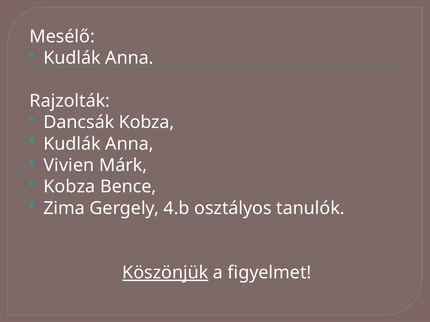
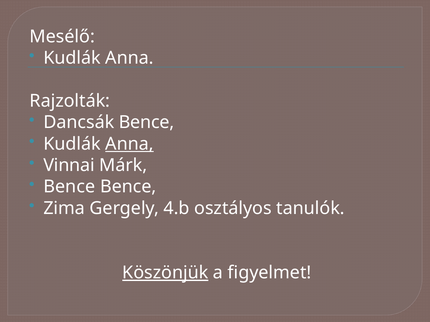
Dancsák Kobza: Kobza -> Bence
Anna at (130, 144) underline: none -> present
Vivien: Vivien -> Vinnai
Kobza at (69, 187): Kobza -> Bence
